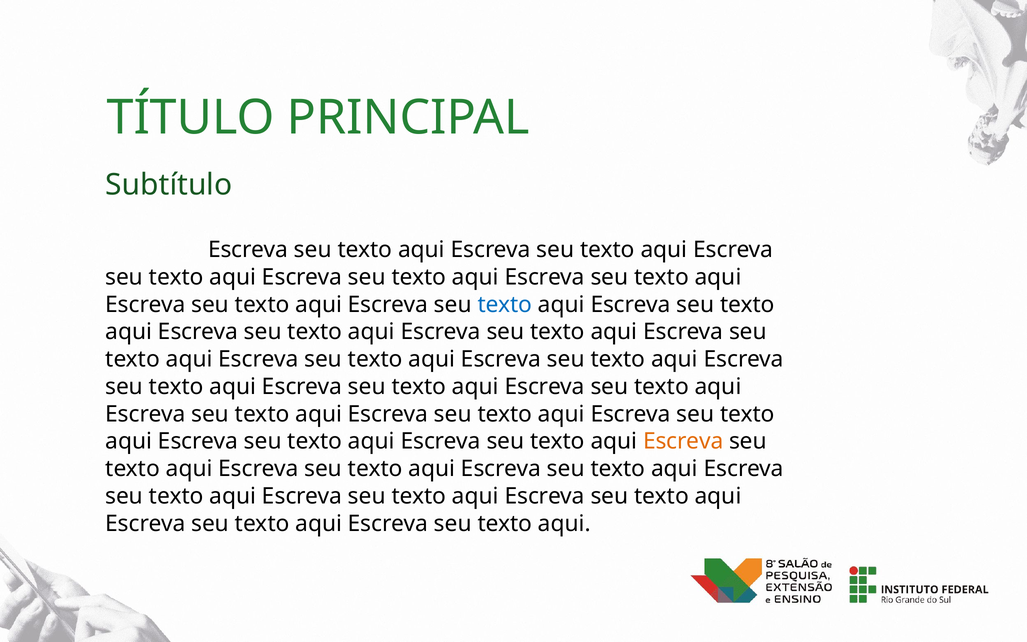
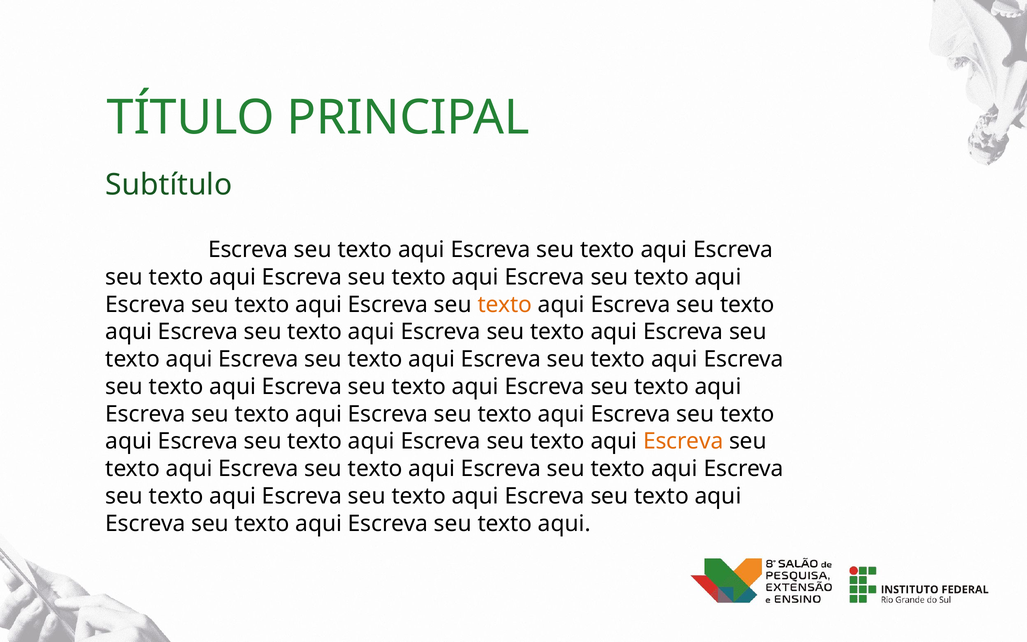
texto at (505, 304) colour: blue -> orange
